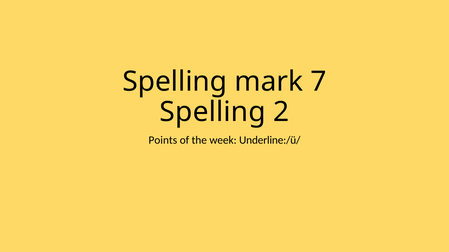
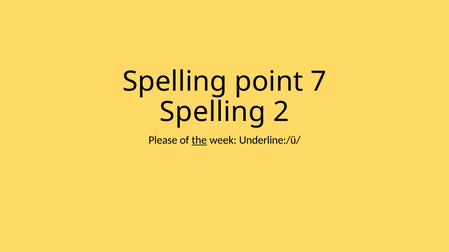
mark: mark -> point
Points: Points -> Please
the underline: none -> present
